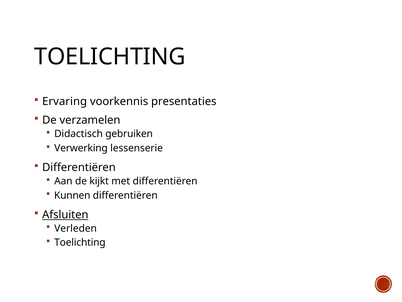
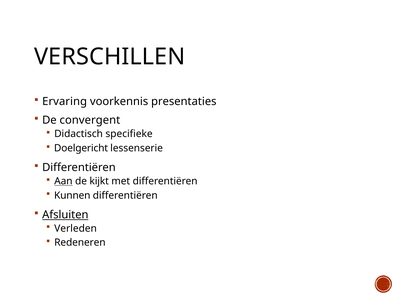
TOELICHTING at (110, 57): TOELICHTING -> VERSCHILLEN
verzamelen: verzamelen -> convergent
gebruiken: gebruiken -> specifieke
Verwerking: Verwerking -> Doelgericht
Aan underline: none -> present
Toelichting at (80, 242): Toelichting -> Redeneren
